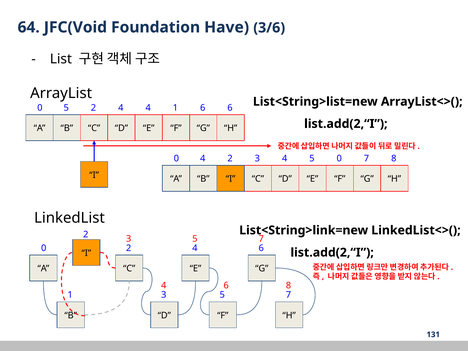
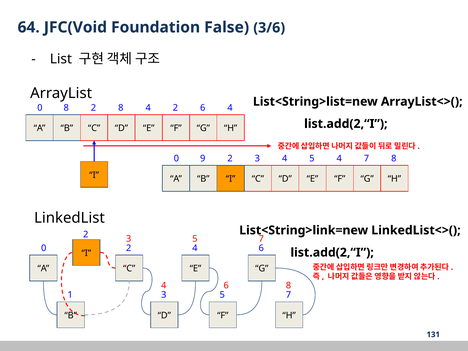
Have: Have -> False
0 5: 5 -> 8
2 4: 4 -> 8
4 1: 1 -> 2
6 6: 6 -> 4
0 4: 4 -> 9
5 0: 0 -> 4
